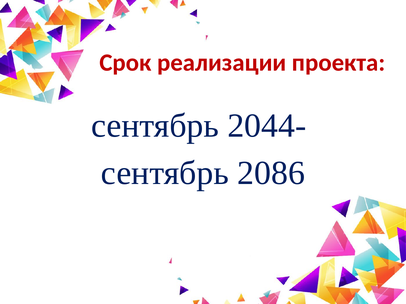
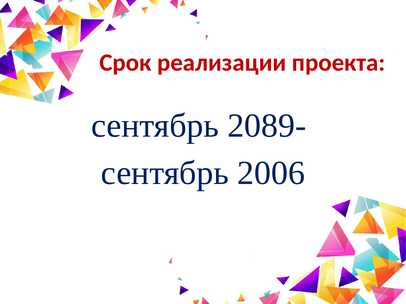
2044-: 2044- -> 2089-
2086: 2086 -> 2006
